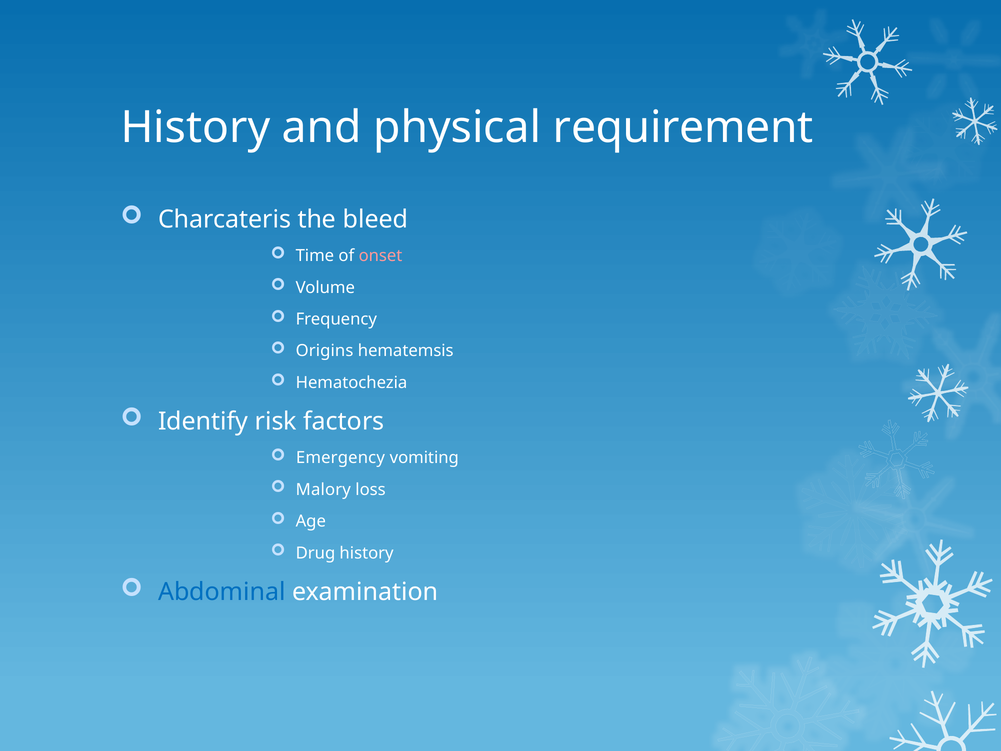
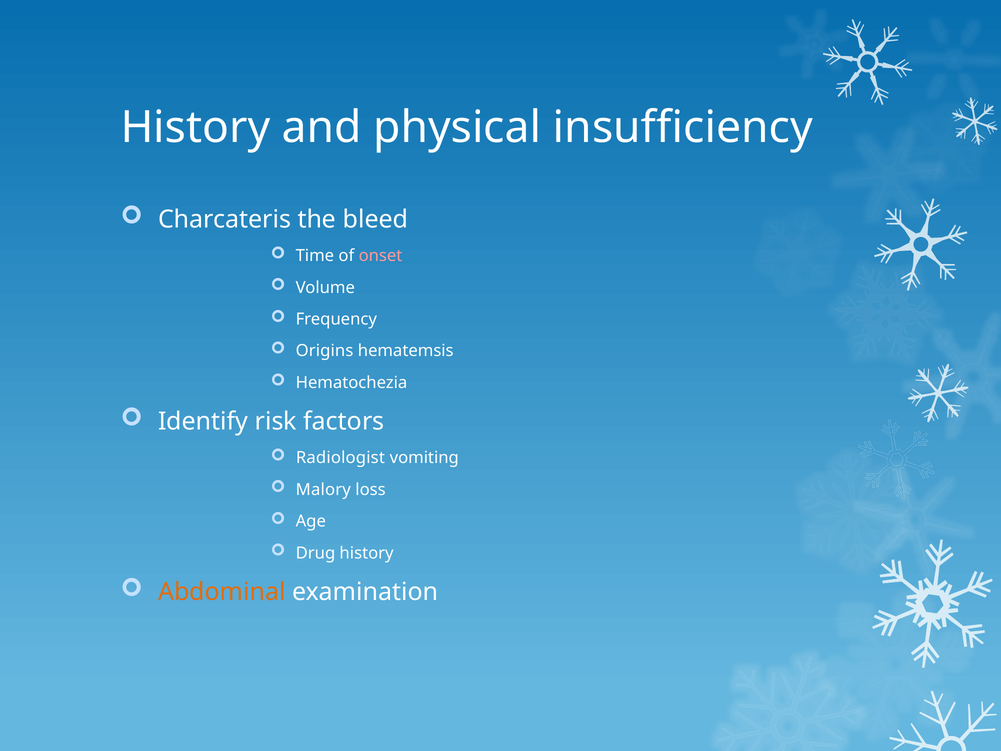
requirement: requirement -> insufficiency
Emergency: Emergency -> Radiologist
Abdominal colour: blue -> orange
